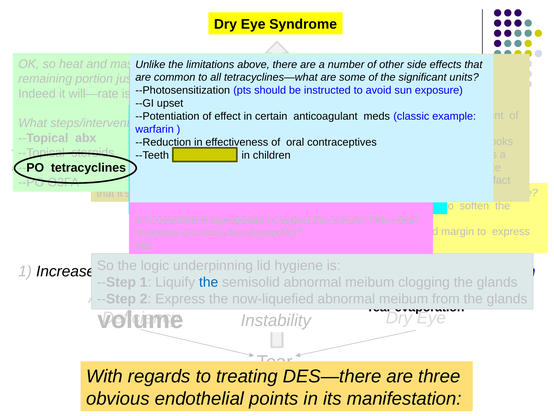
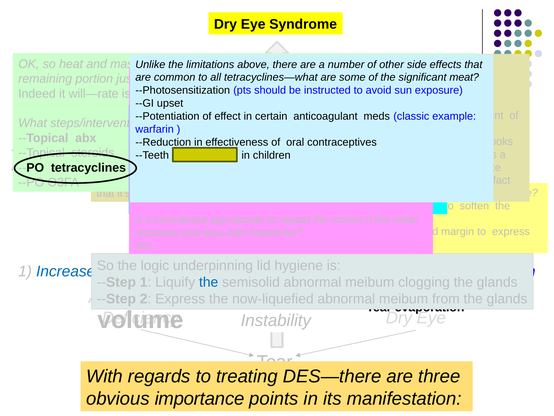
units: units -> meat
Increase colour: black -> blue
endothelial: endothelial -> importance
